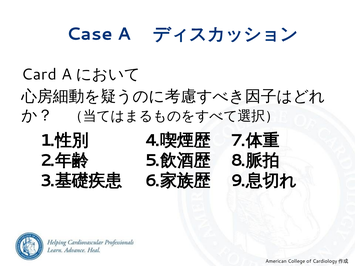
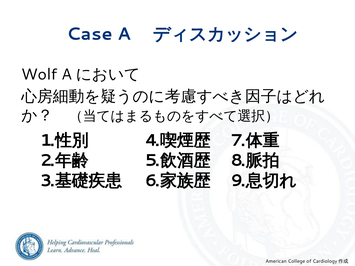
Card: Card -> Wolf
